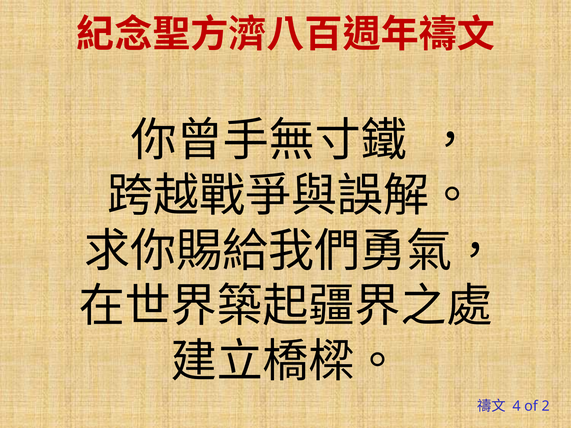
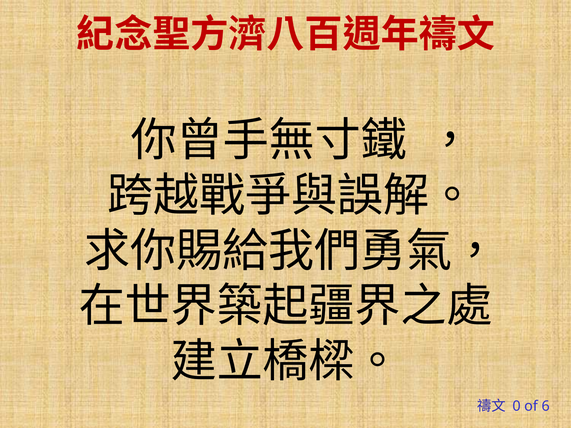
4: 4 -> 0
2: 2 -> 6
